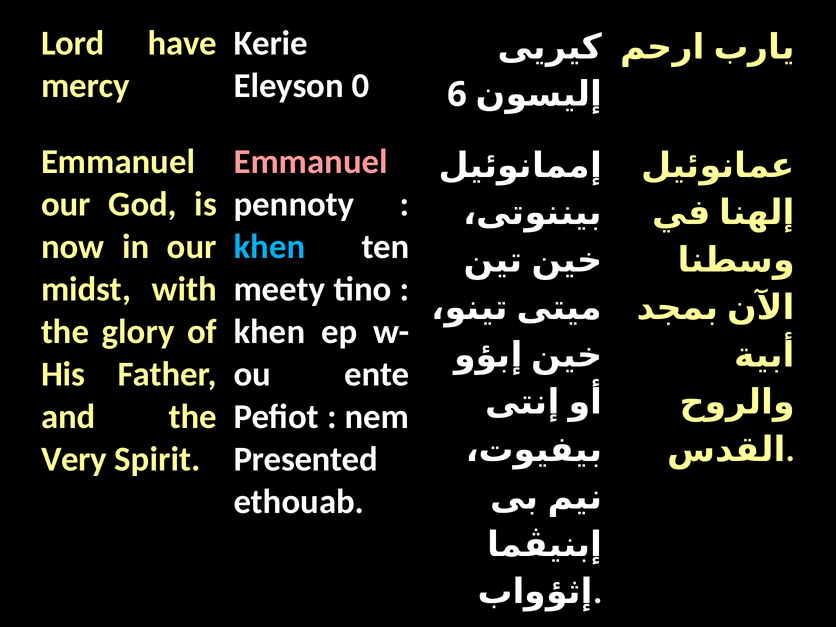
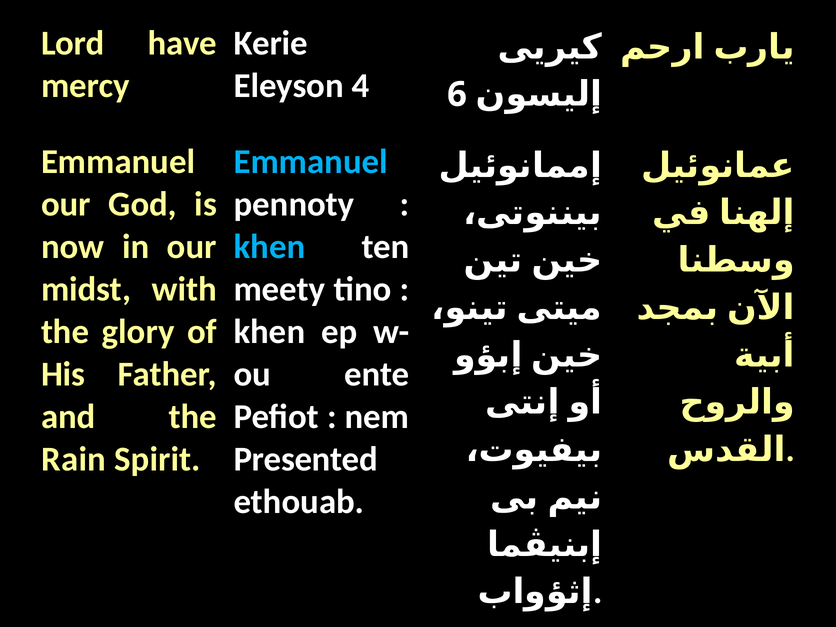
0: 0 -> 4
Emmanuel at (311, 162) colour: pink -> light blue
Very: Very -> Rain
